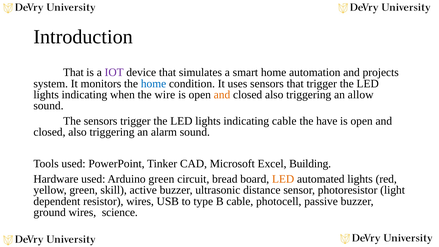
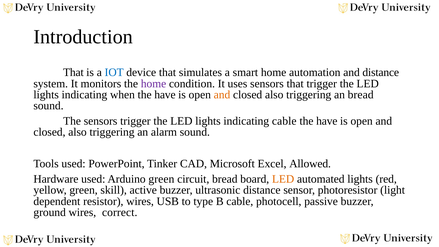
IOT colour: purple -> blue
and projects: projects -> distance
home at (154, 84) colour: blue -> purple
when the wire: wire -> have
an allow: allow -> bread
Building: Building -> Allowed
science: science -> correct
